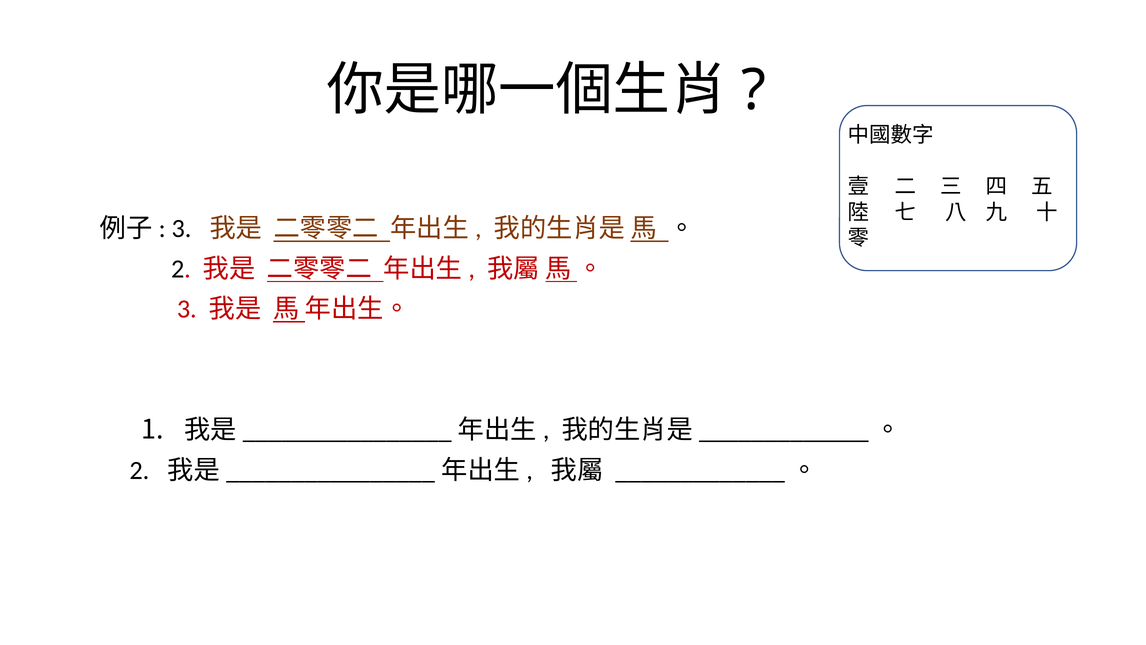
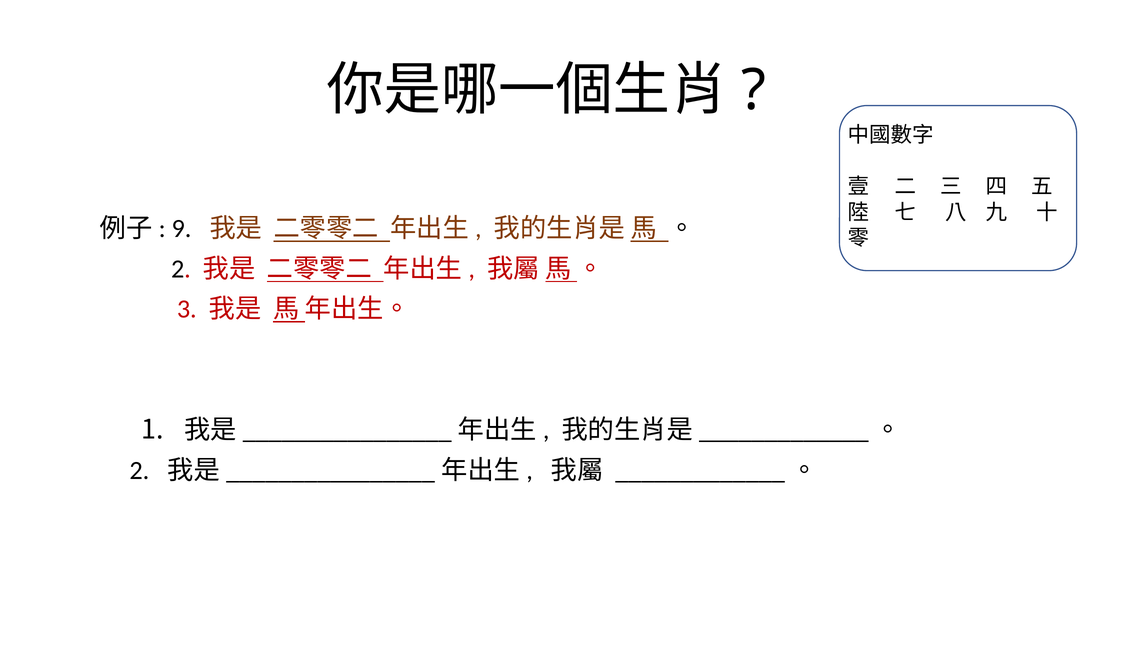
3 at (182, 228): 3 -> 9
